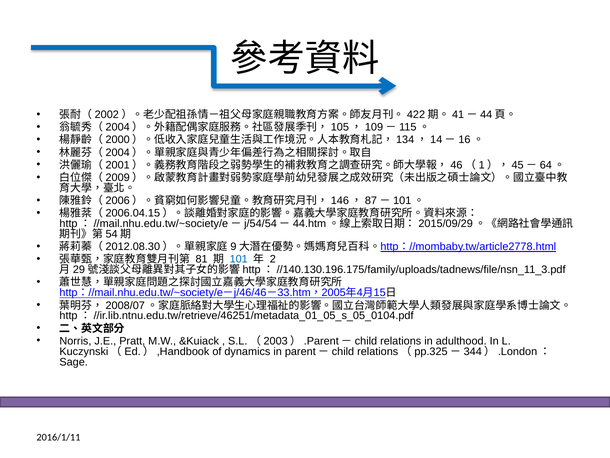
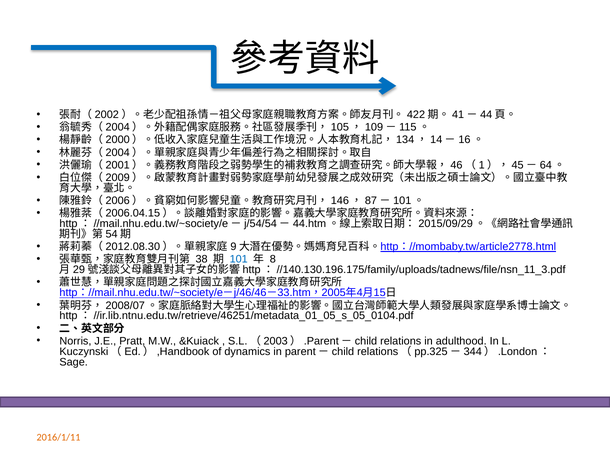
81: 81 -> 38
2: 2 -> 8
2016/1/11 colour: black -> orange
